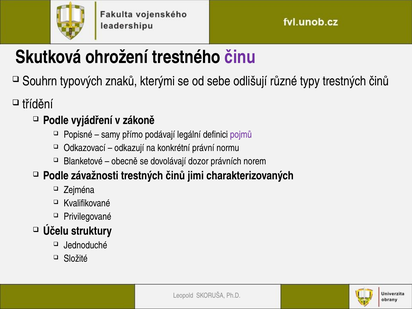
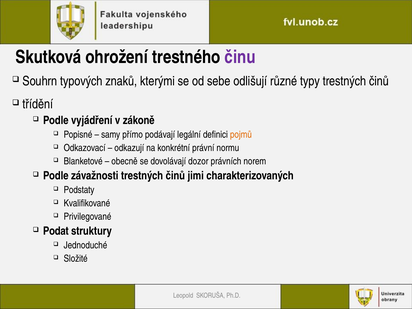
pojmů colour: purple -> orange
Zejména: Zejména -> Podstaty
Účelu: Účelu -> Podat
